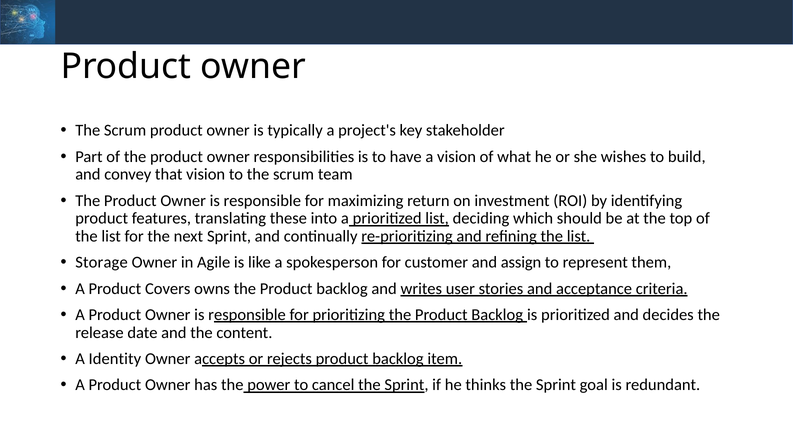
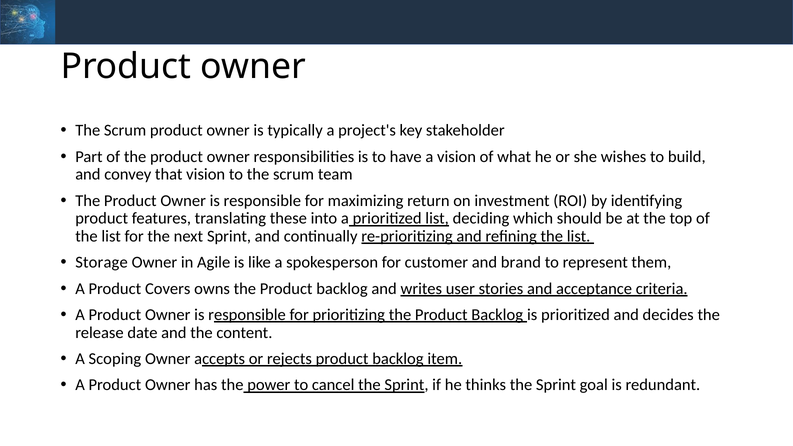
assign: assign -> brand
Identity: Identity -> Scoping
